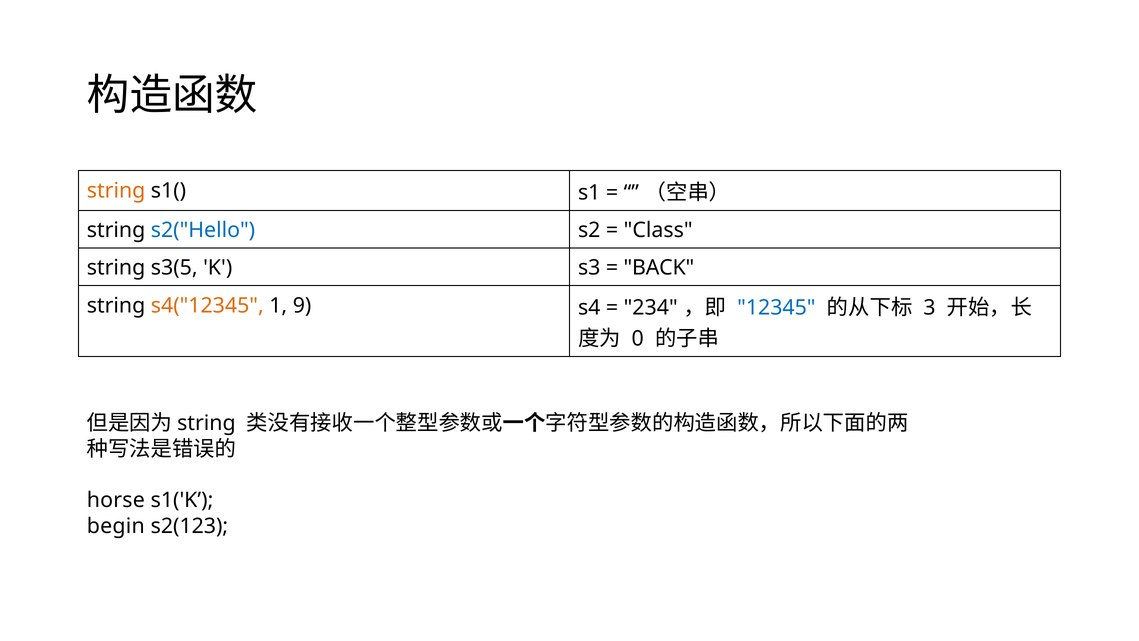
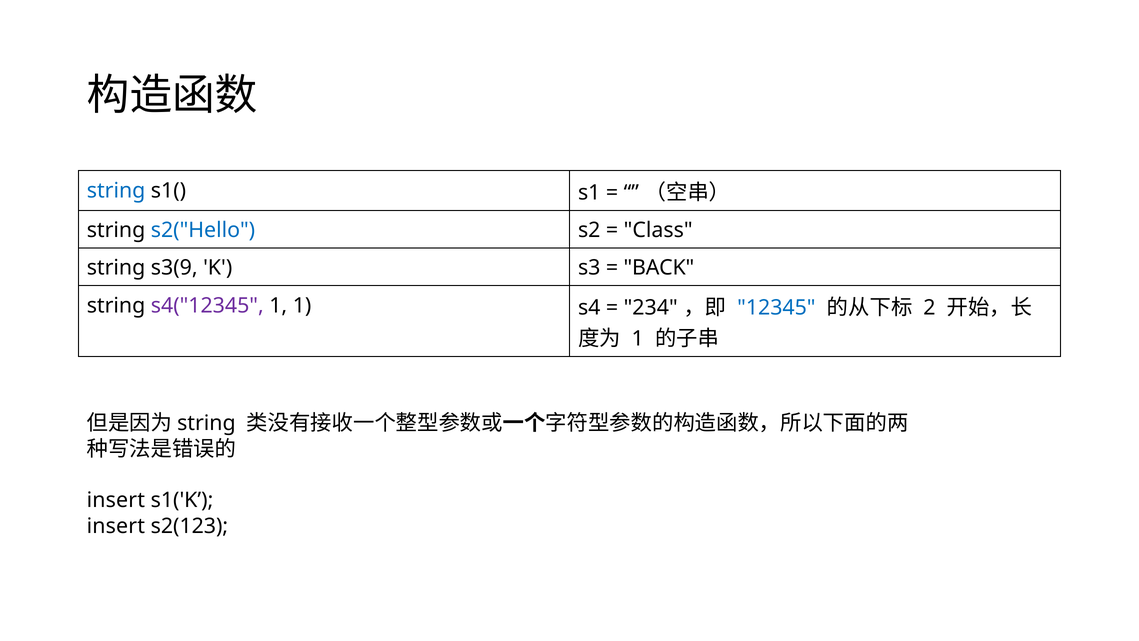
string at (116, 191) colour: orange -> blue
s3(5: s3(5 -> s3(9
s4("12345 colour: orange -> purple
1 9: 9 -> 1
3: 3 -> 2
0 at (638, 338): 0 -> 1
horse at (116, 500): horse -> insert
begin at (116, 526): begin -> insert
